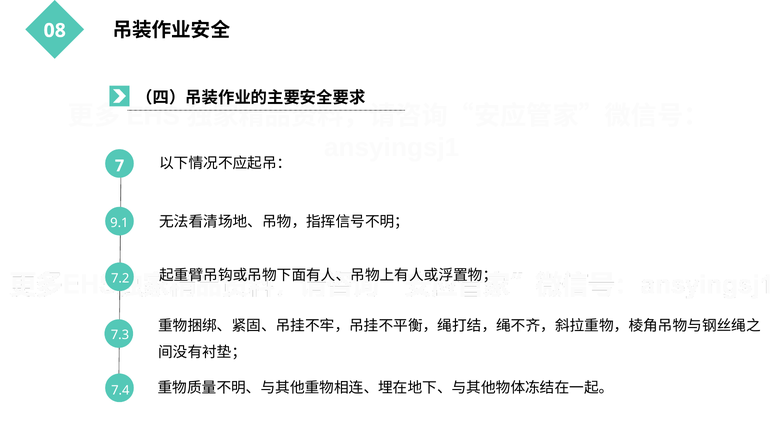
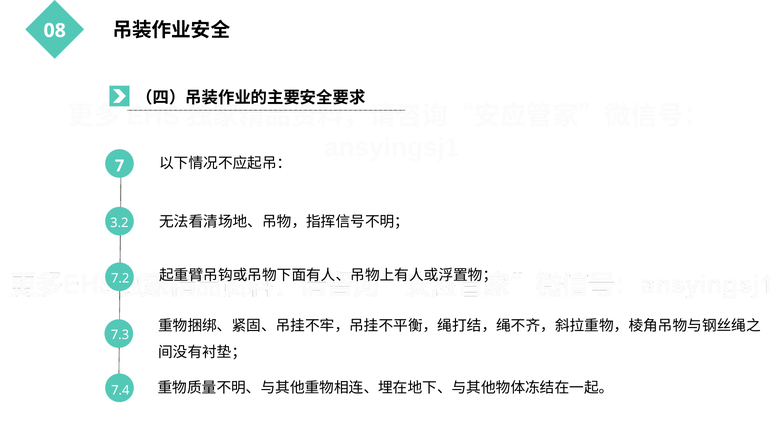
9.1: 9.1 -> 3.2
